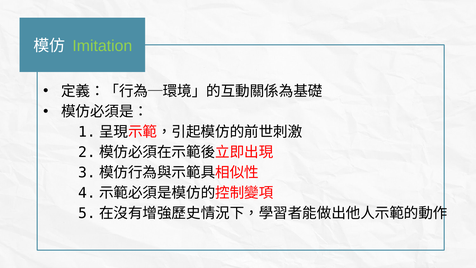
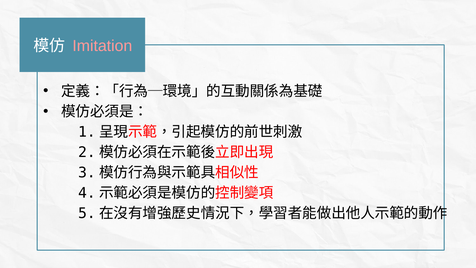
Imitation colour: light green -> pink
